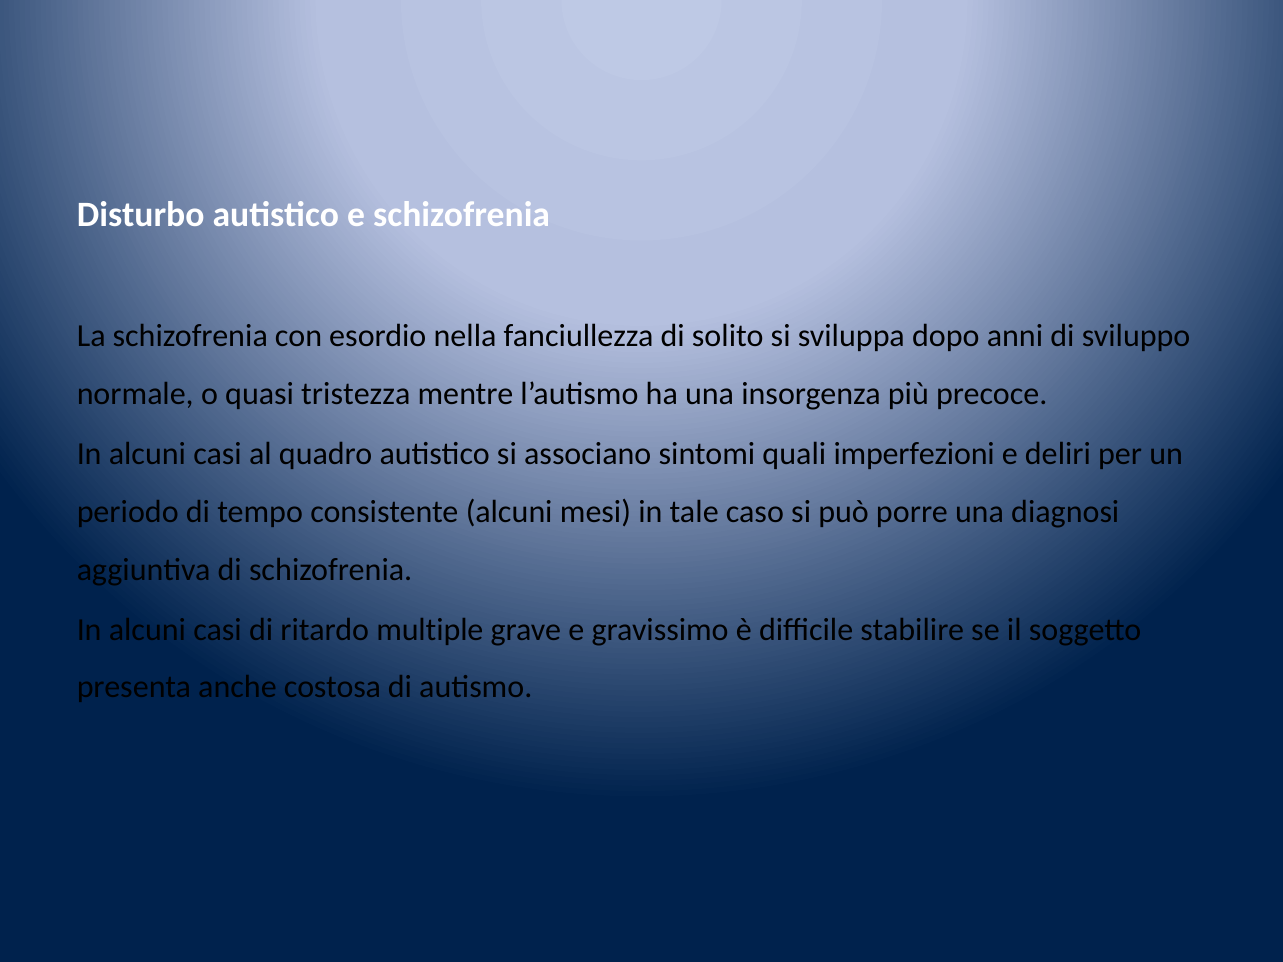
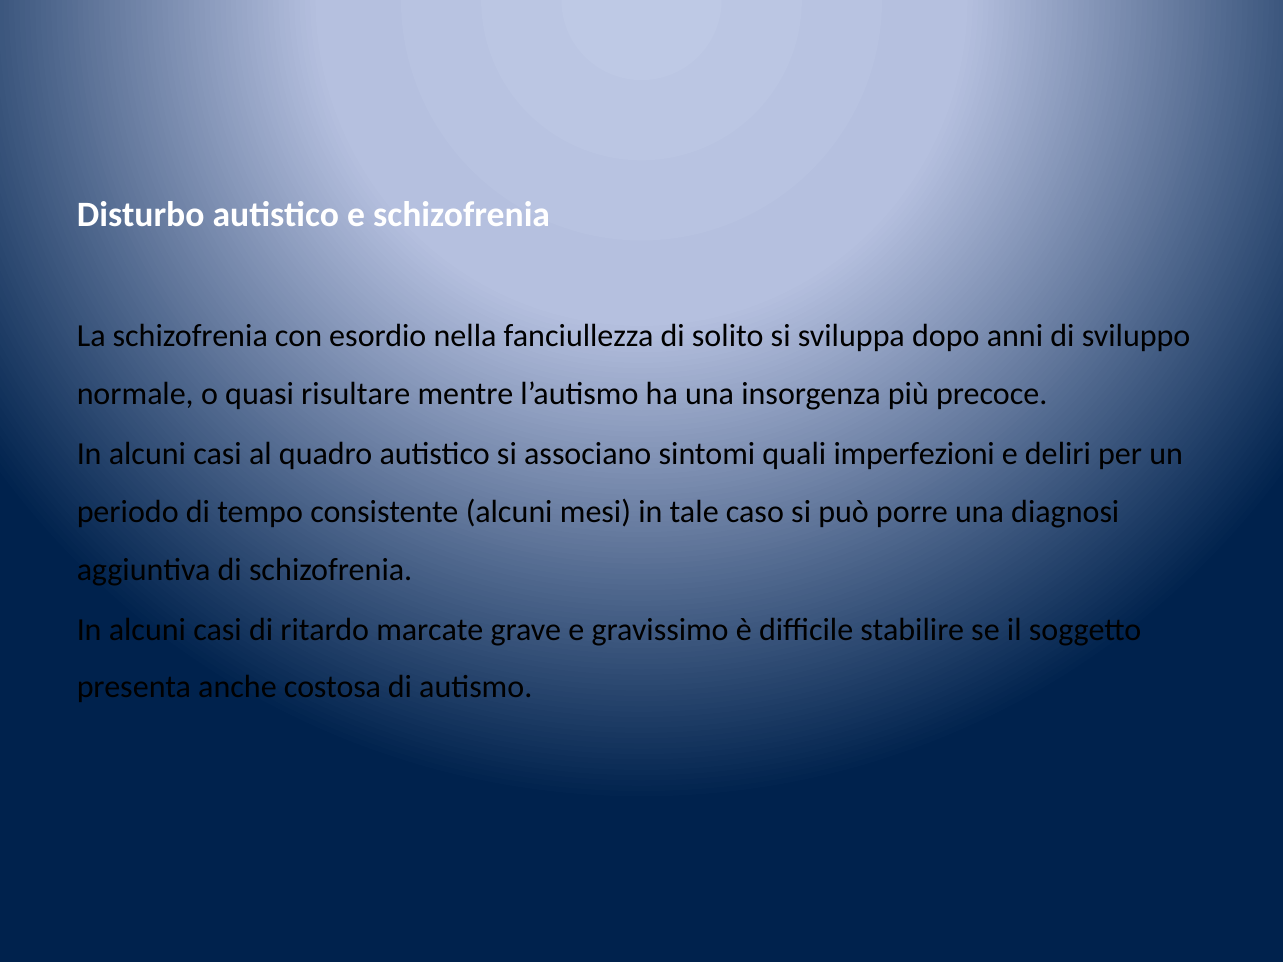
tristezza: tristezza -> risultare
multiple: multiple -> marcate
